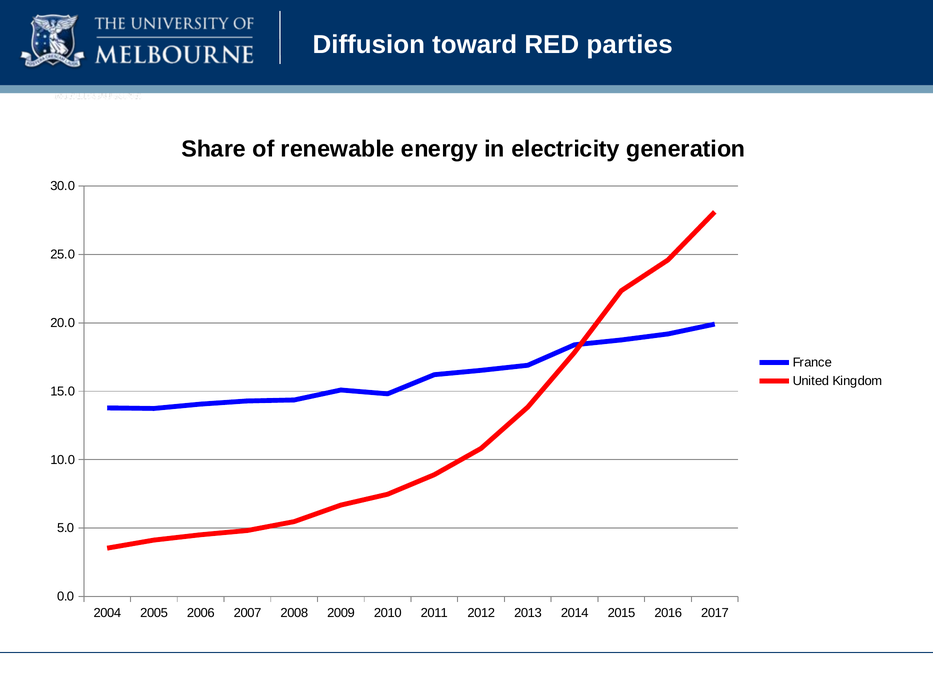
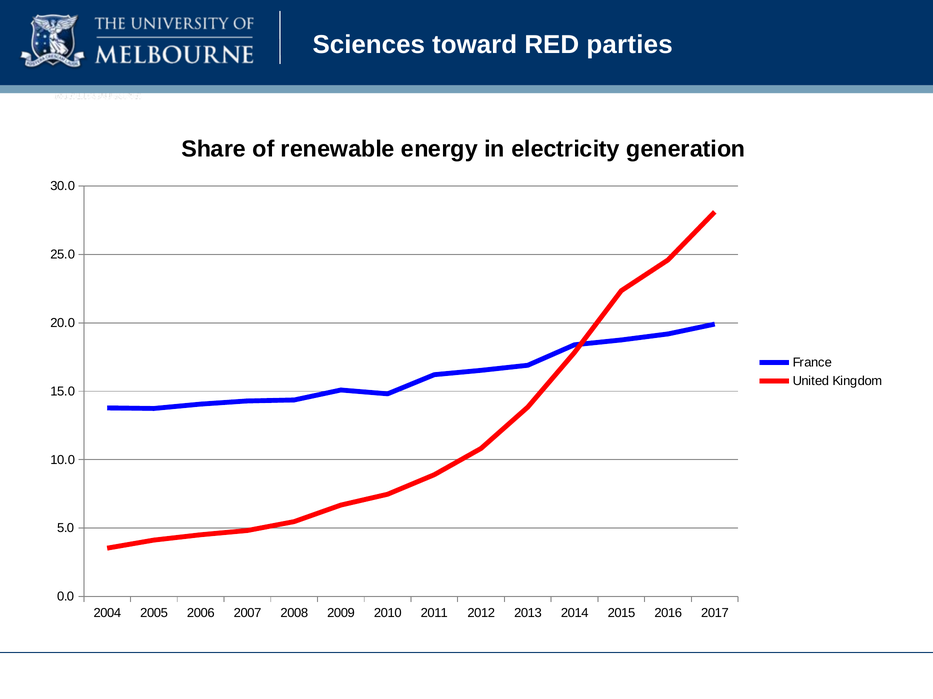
Diffusion: Diffusion -> Sciences
